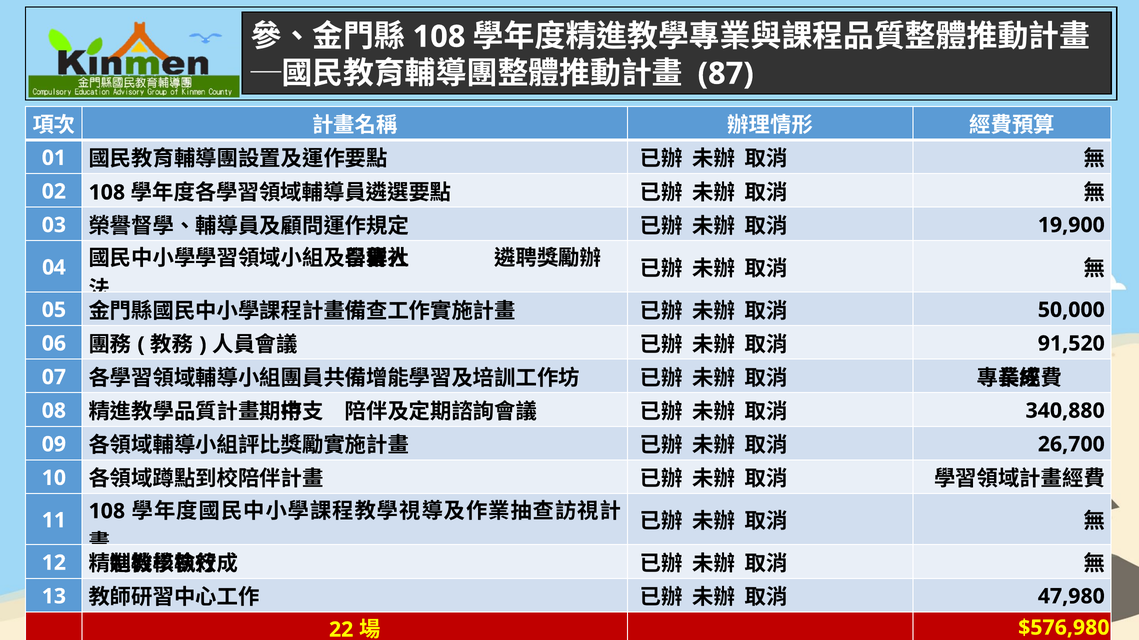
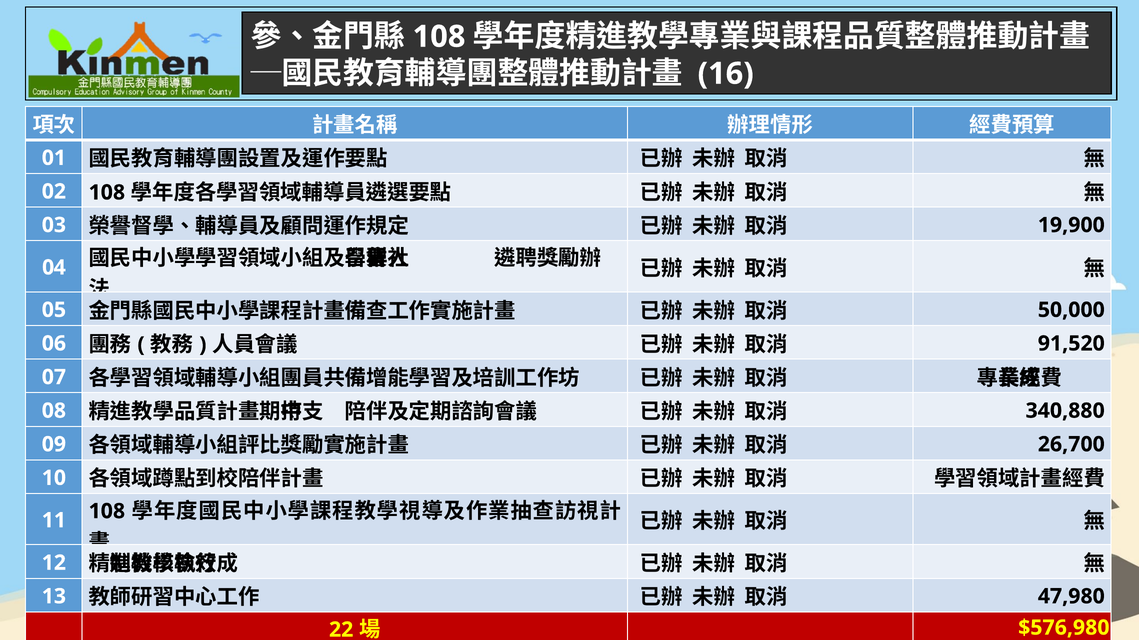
87: 87 -> 16
